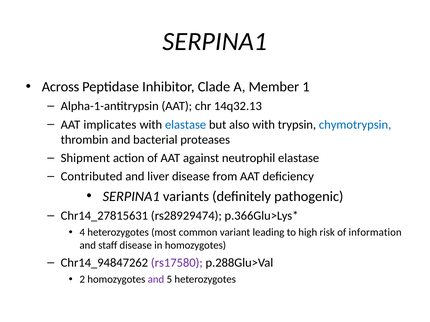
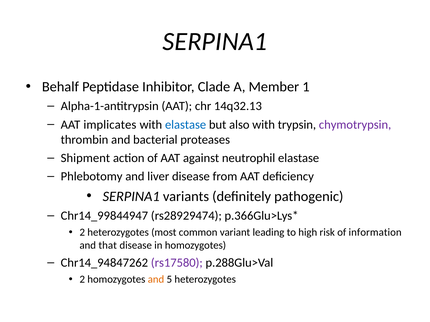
Across: Across -> Behalf
chymotrypsin colour: blue -> purple
Contributed: Contributed -> Phlebotomy
Chr14_27815631: Chr14_27815631 -> Chr14_99844947
4 at (82, 233): 4 -> 2
staff: staff -> that
and at (156, 280) colour: purple -> orange
